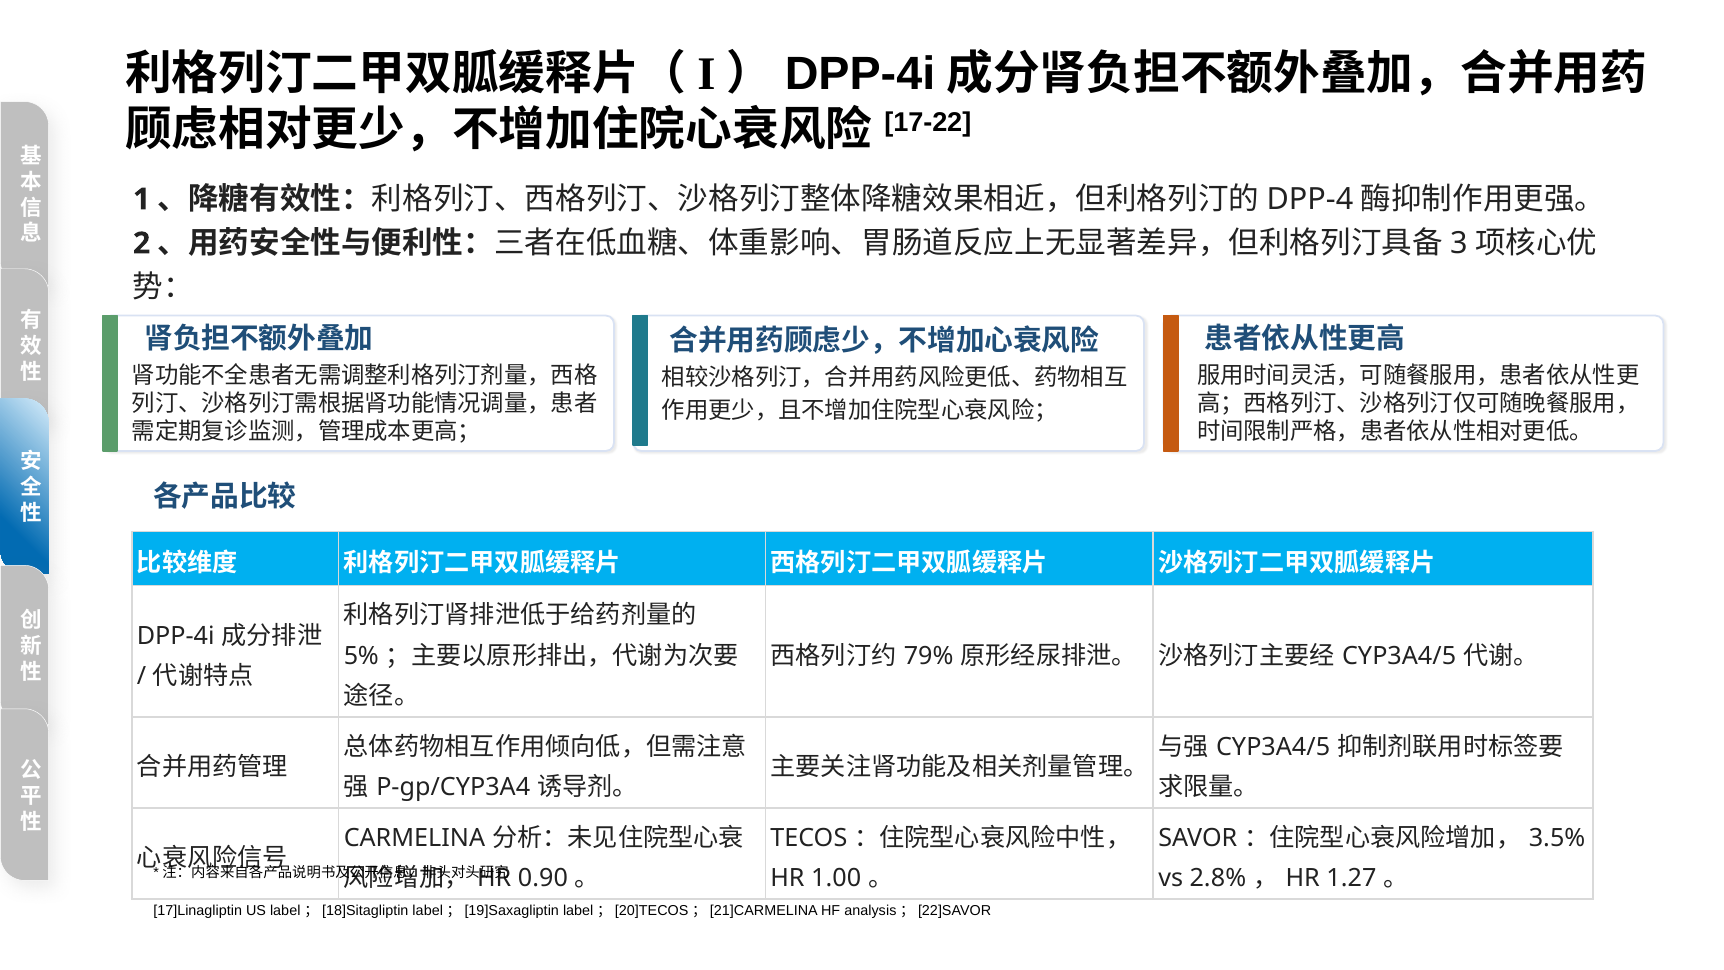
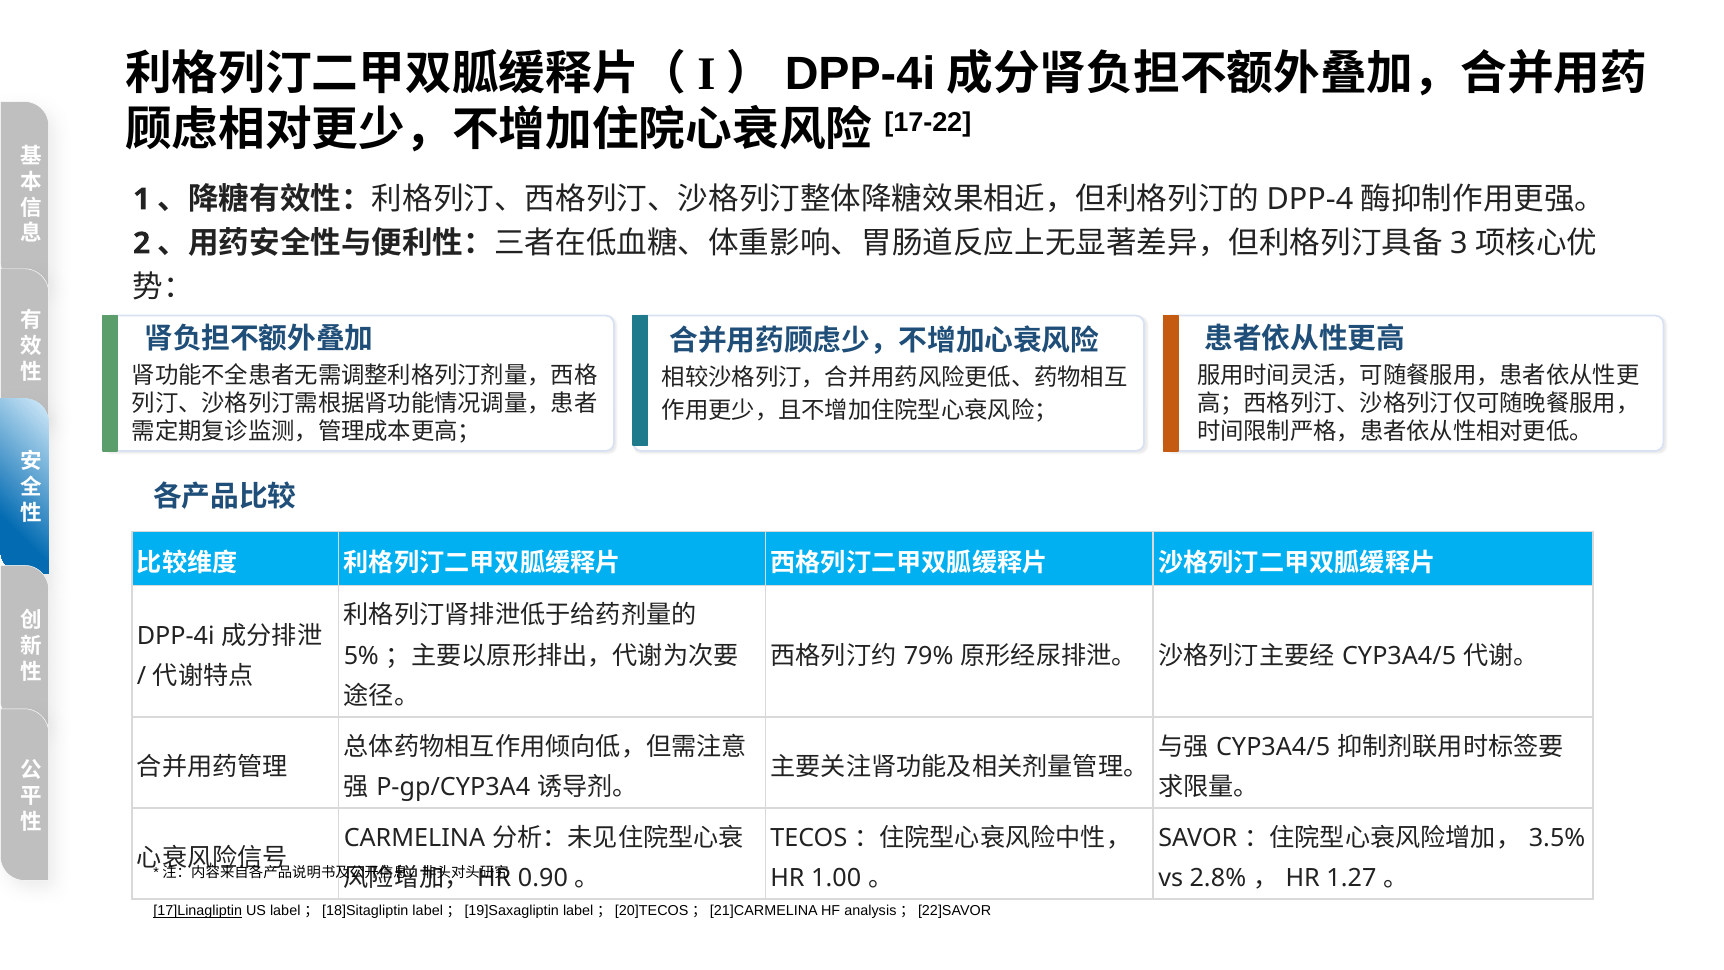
17]Linagliptin underline: none -> present
